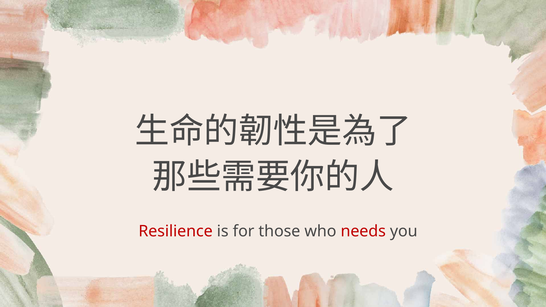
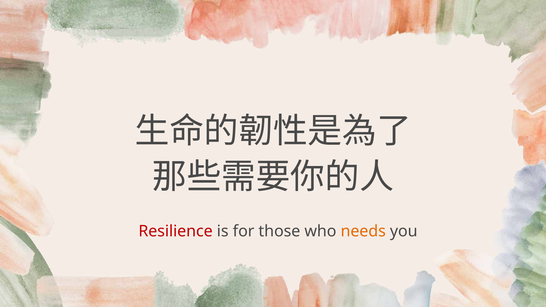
needs colour: red -> orange
